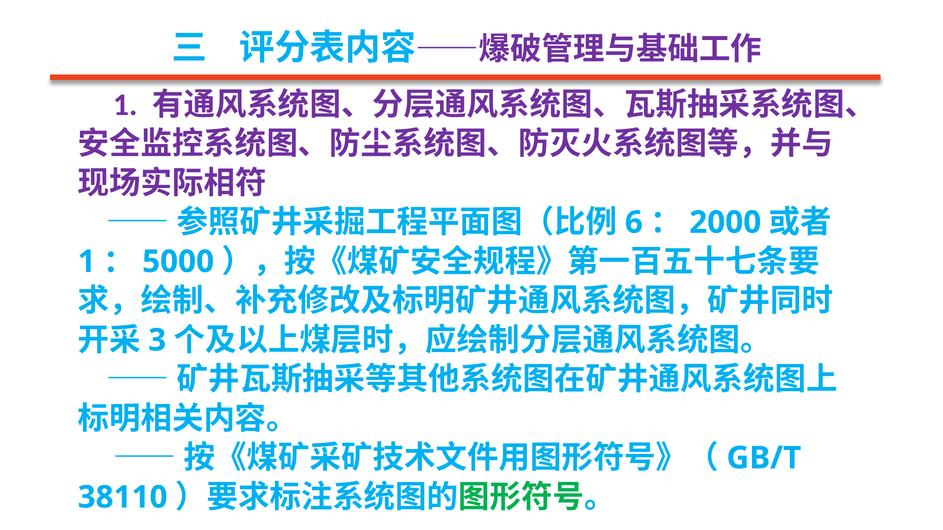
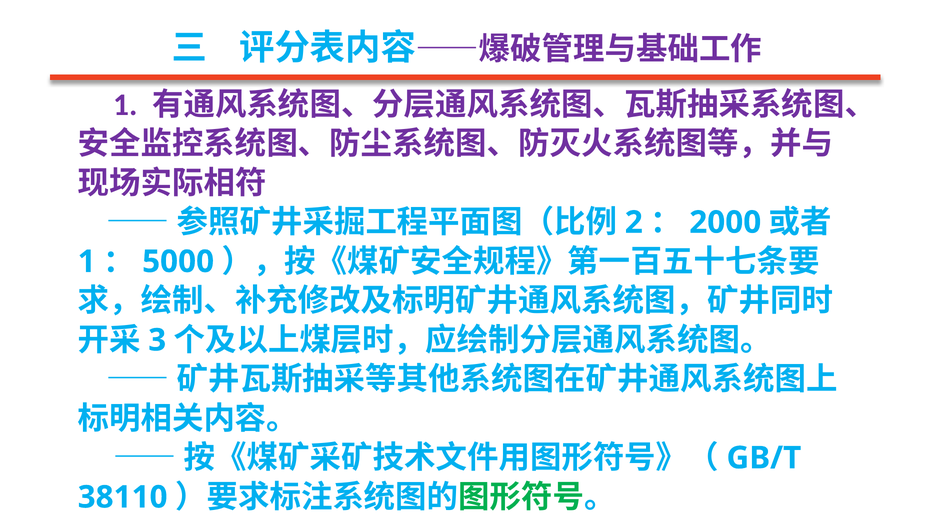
6: 6 -> 2
